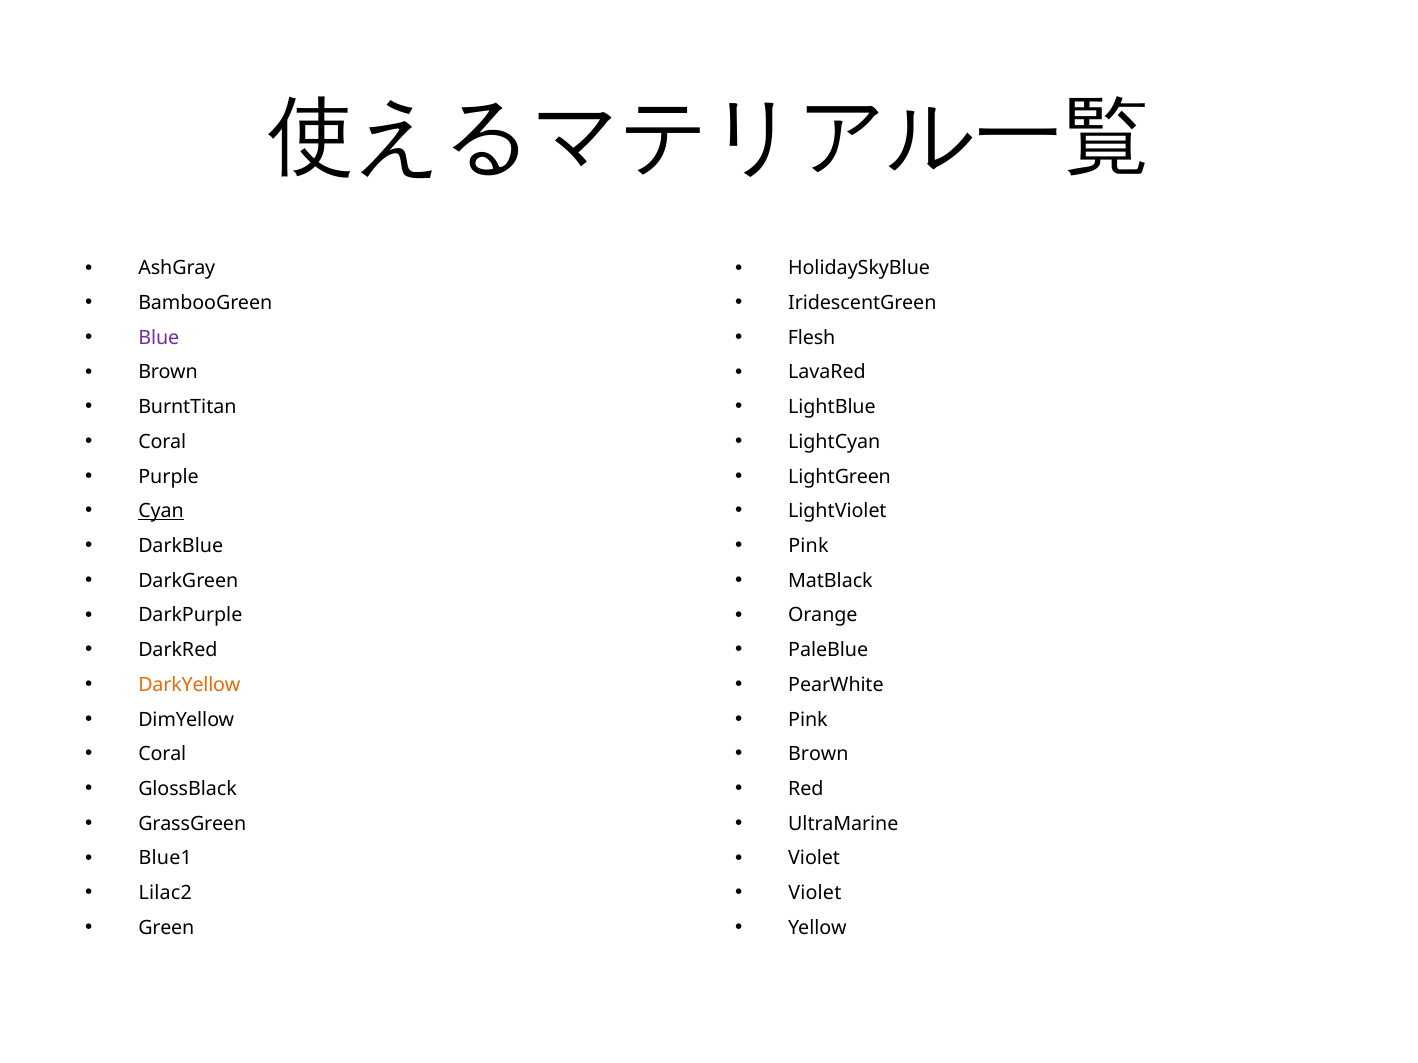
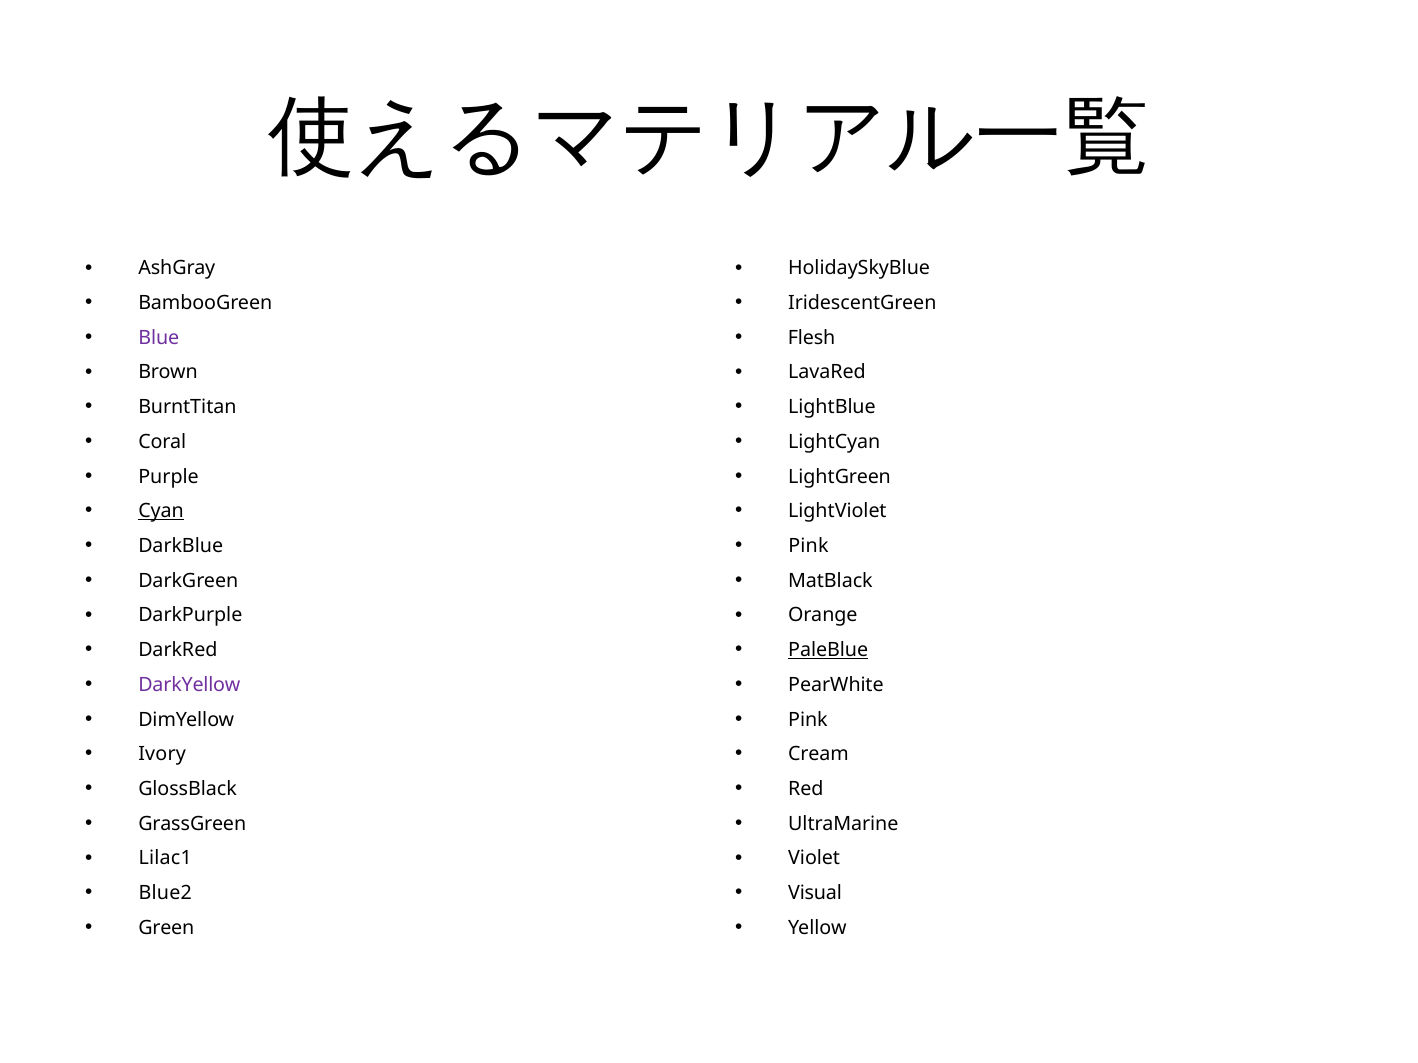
PaleBlue underline: none -> present
DarkYellow colour: orange -> purple
Coral at (162, 755): Coral -> Ivory
Brown at (818, 755): Brown -> Cream
Blue1: Blue1 -> Lilac1
Lilac2: Lilac2 -> Blue2
Violet at (815, 893): Violet -> Visual
